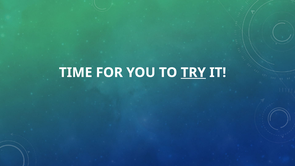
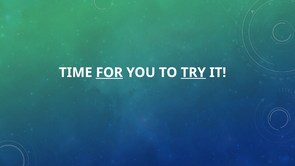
FOR underline: none -> present
